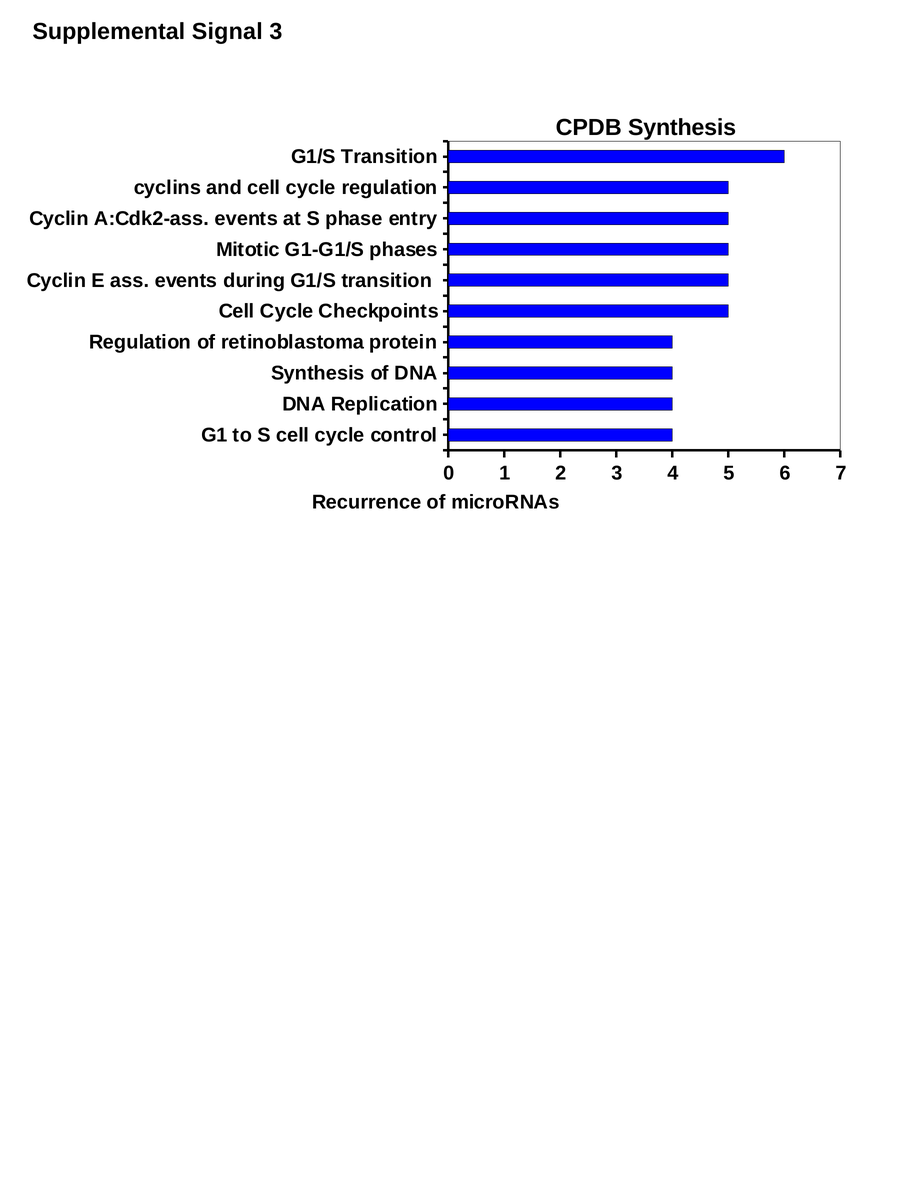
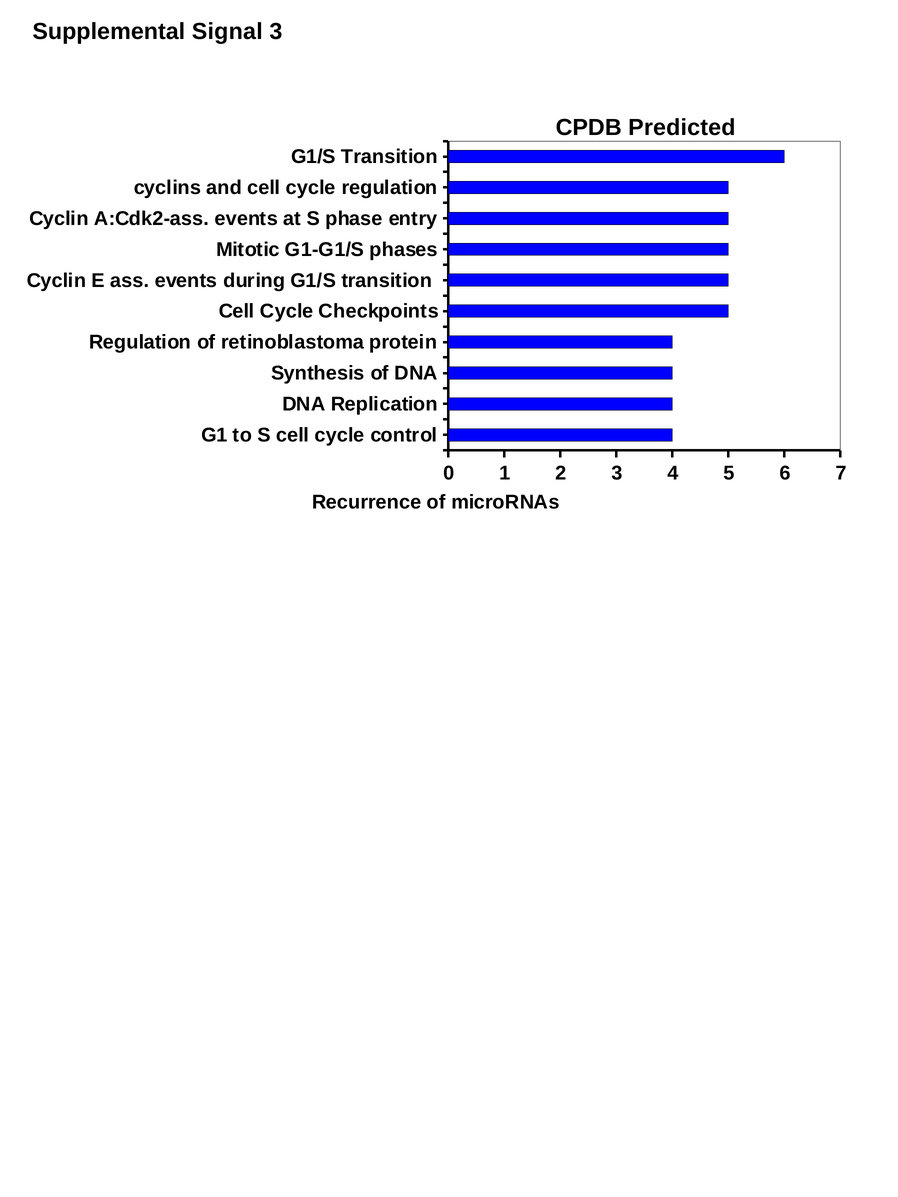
CPDB Synthesis: Synthesis -> Predicted
